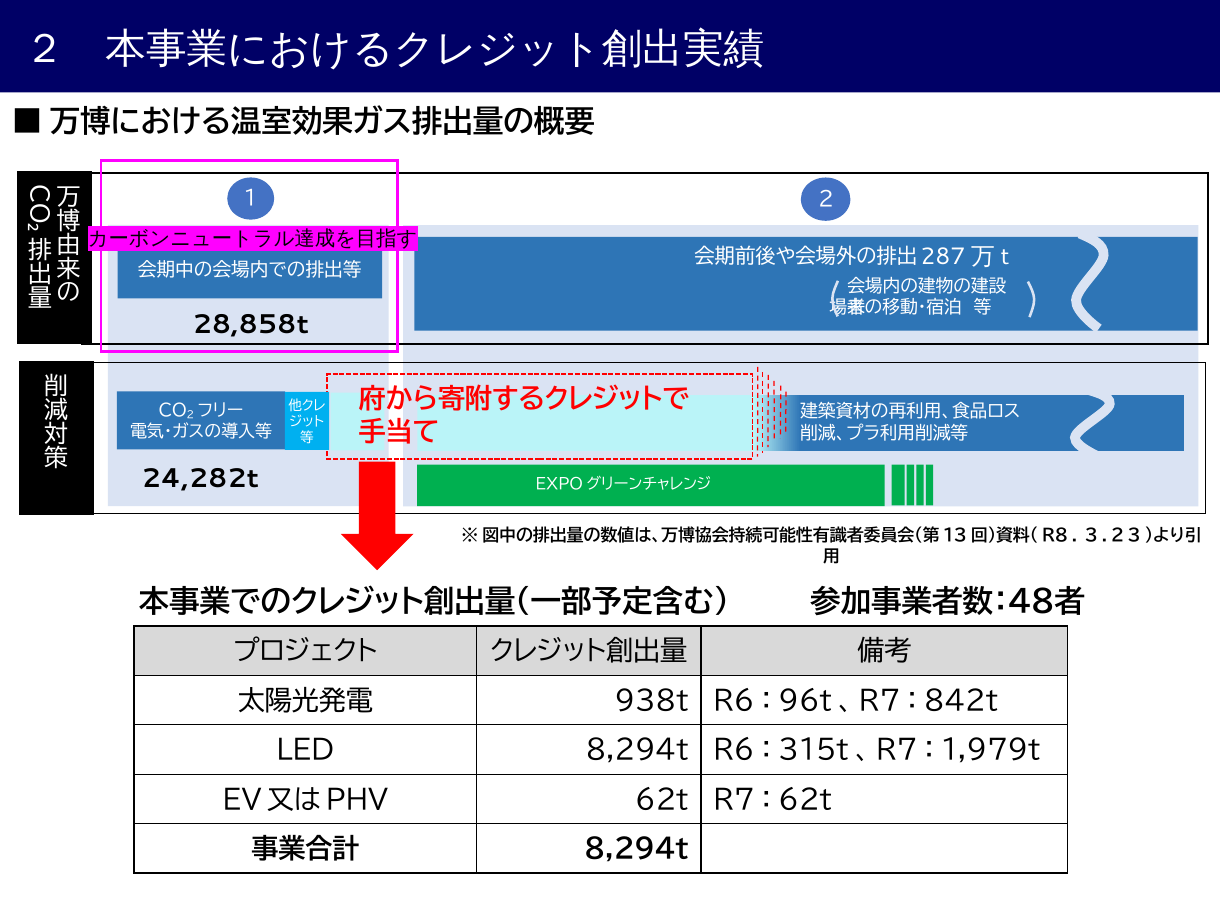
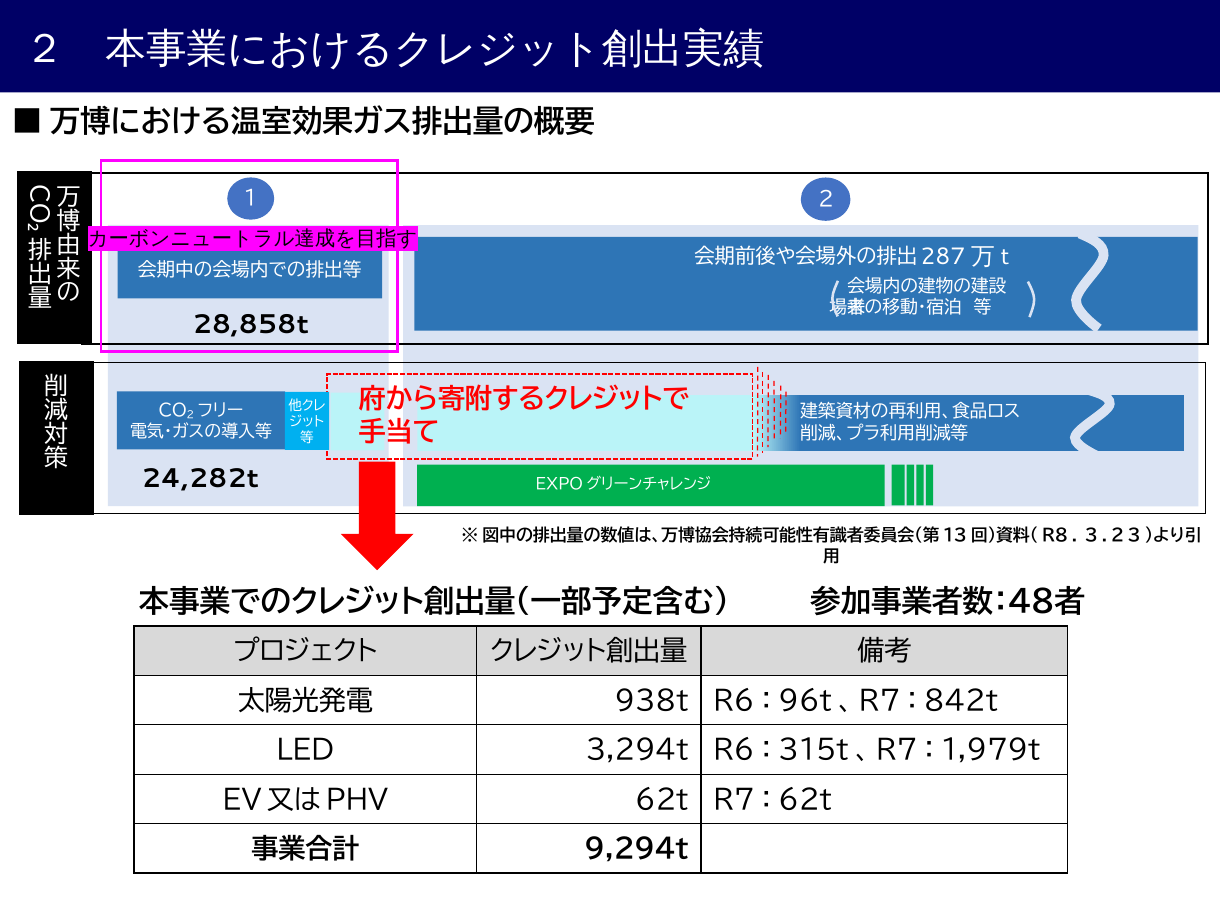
LED 8,294t: 8,294t -> 3,294t
8,294t at (637, 850): 8,294t -> 9,294t
